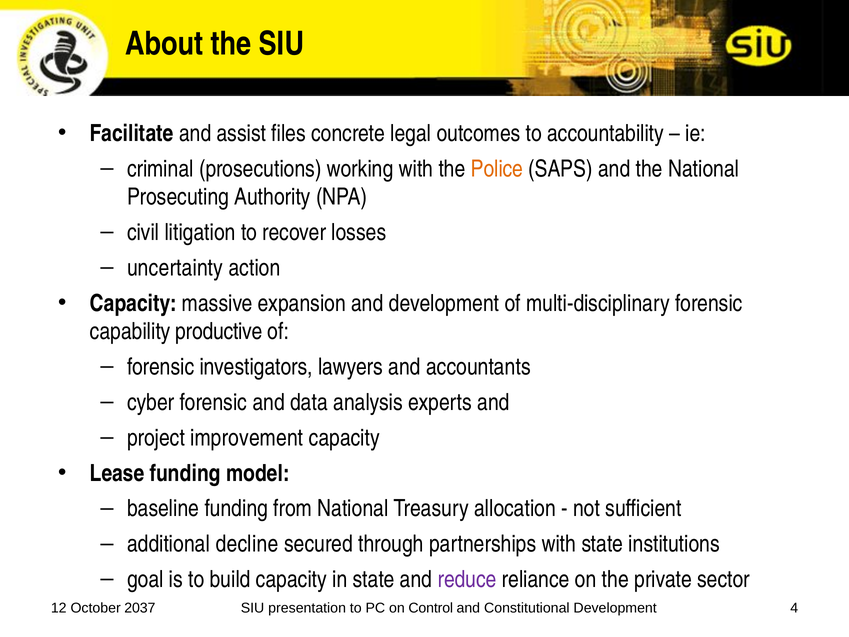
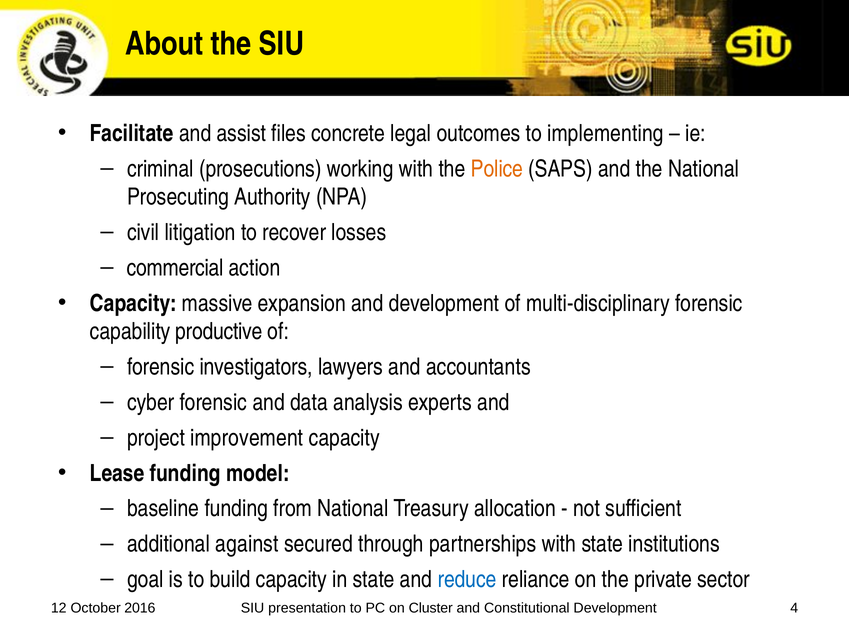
accountability: accountability -> implementing
uncertainty: uncertainty -> commercial
decline: decline -> against
reduce colour: purple -> blue
2037: 2037 -> 2016
Control: Control -> Cluster
